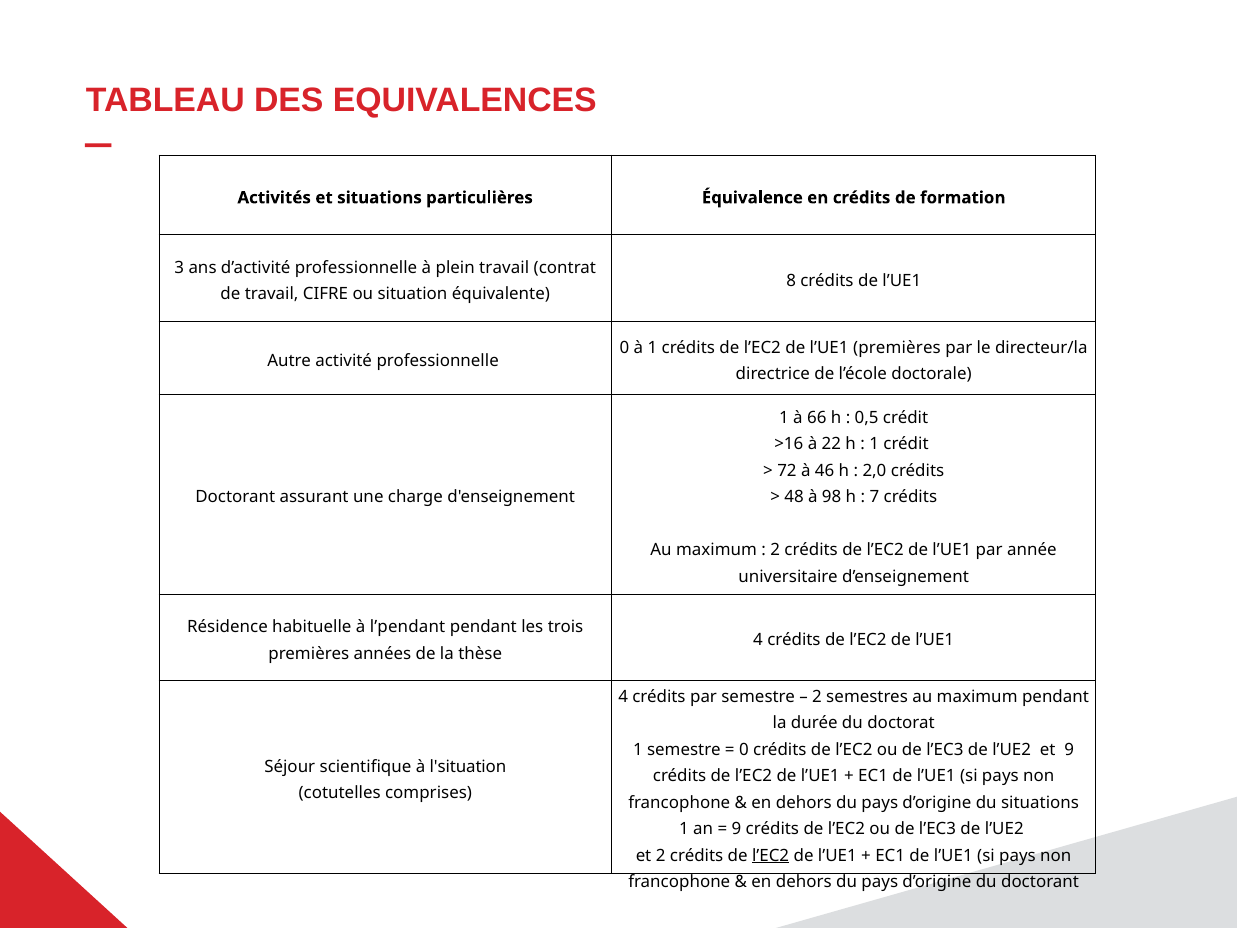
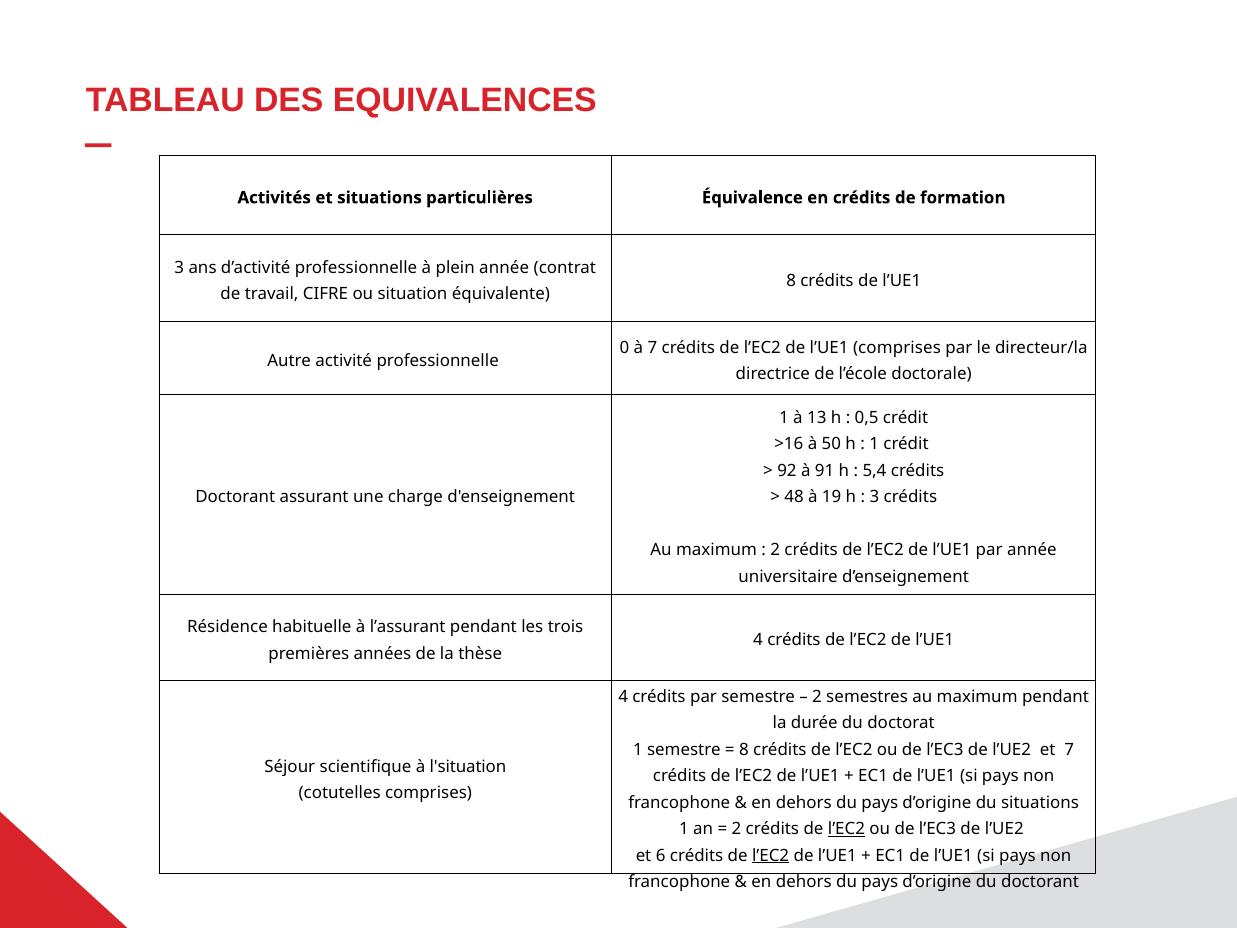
plein travail: travail -> année
à 1: 1 -> 7
l’UE1 premières: premières -> comprises
66: 66 -> 13
22: 22 -> 50
72: 72 -> 92
46: 46 -> 91
2,0: 2,0 -> 5,4
98: 98 -> 19
7 at (874, 497): 7 -> 3
l’pendant: l’pendant -> l’assurant
0 at (744, 749): 0 -> 8
et 9: 9 -> 7
9 at (737, 829): 9 -> 2
l’EC2 at (846, 829) underline: none -> present
et 2: 2 -> 6
